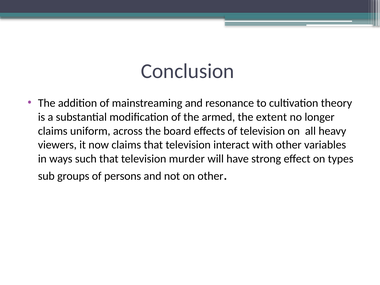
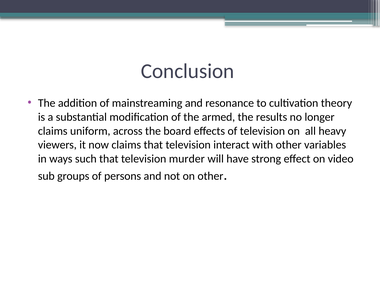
extent: extent -> results
types: types -> video
